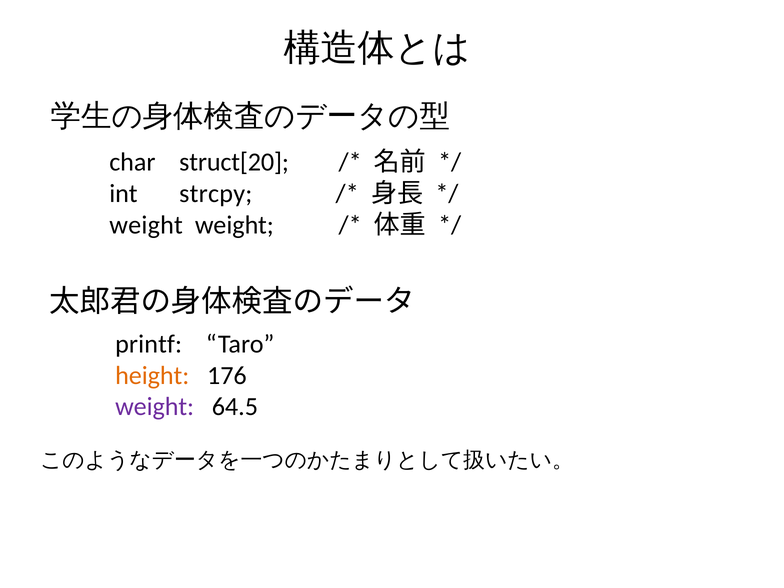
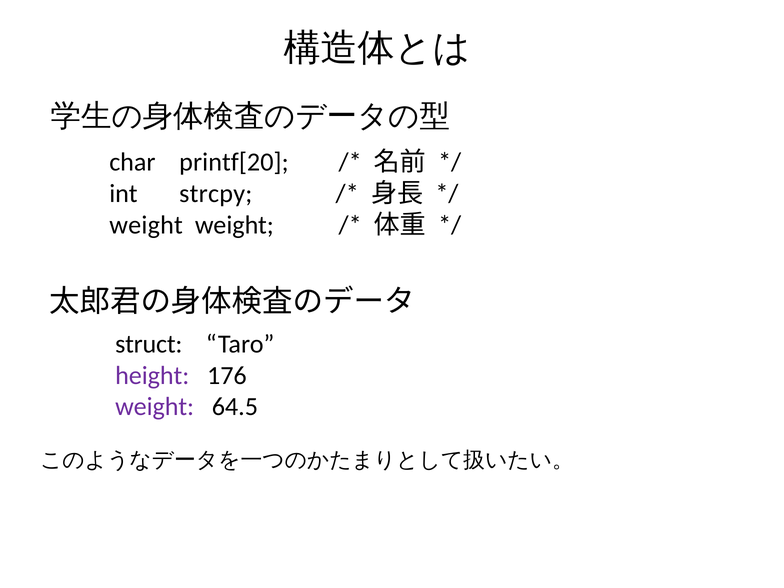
struct[20: struct[20 -> printf[20
printf: printf -> struct
height colour: orange -> purple
